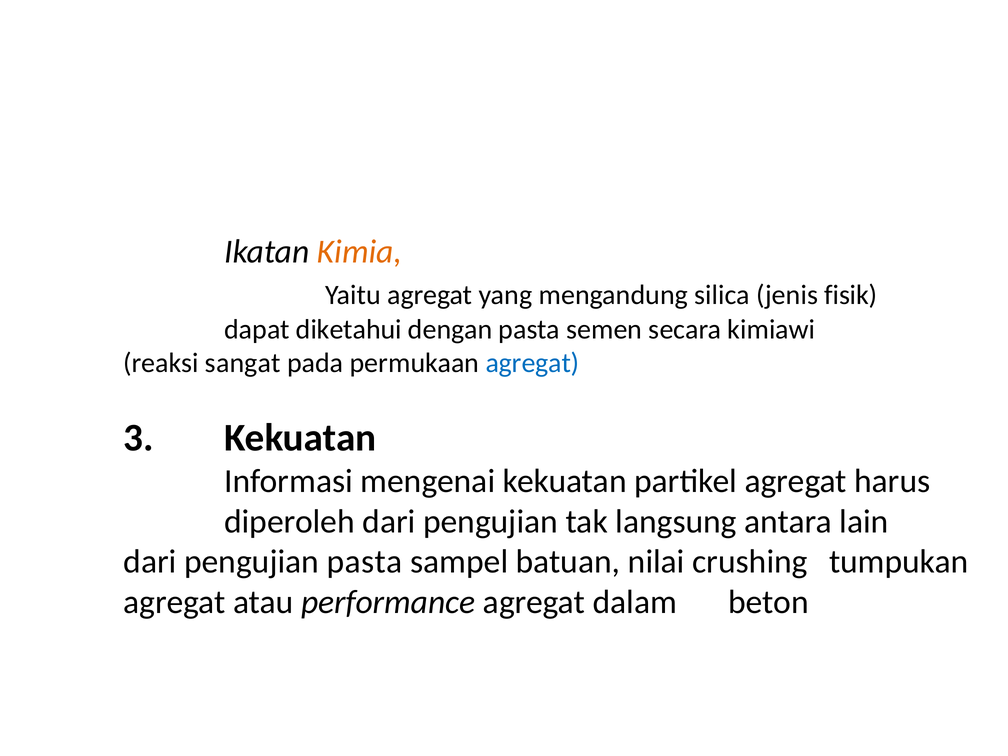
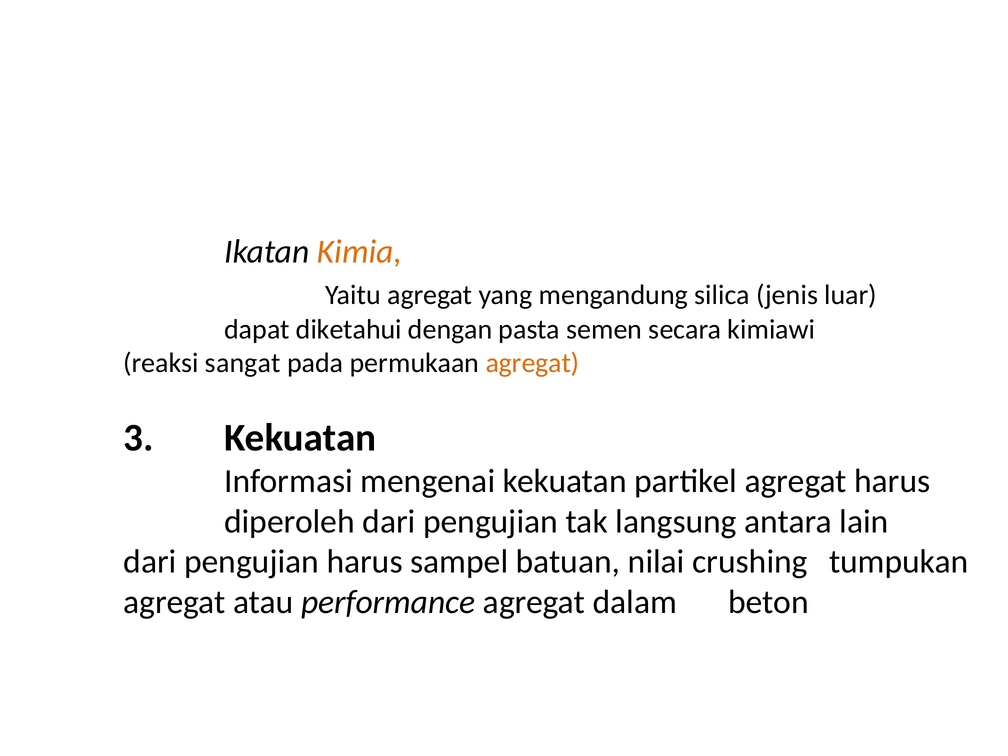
fisik: fisik -> luar
agregat at (532, 363) colour: blue -> orange
pengujian pasta: pasta -> harus
